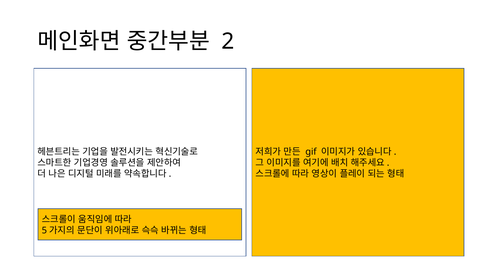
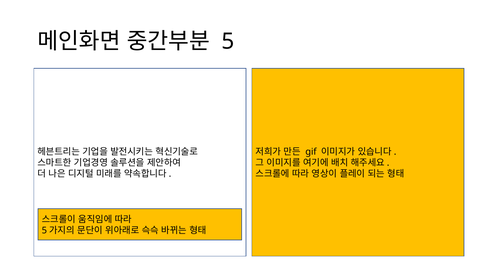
2: 2 -> 5
